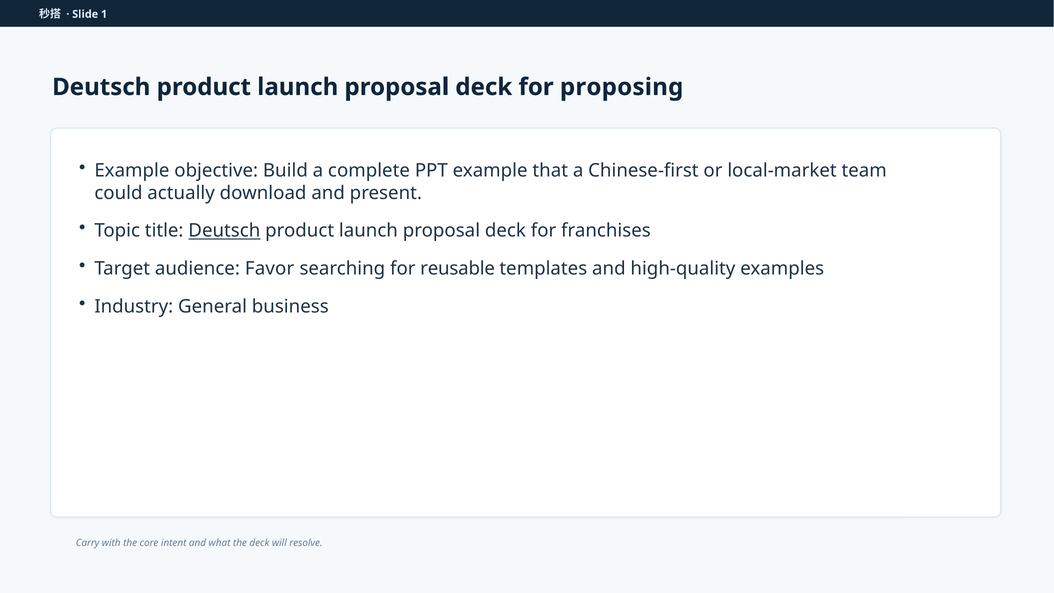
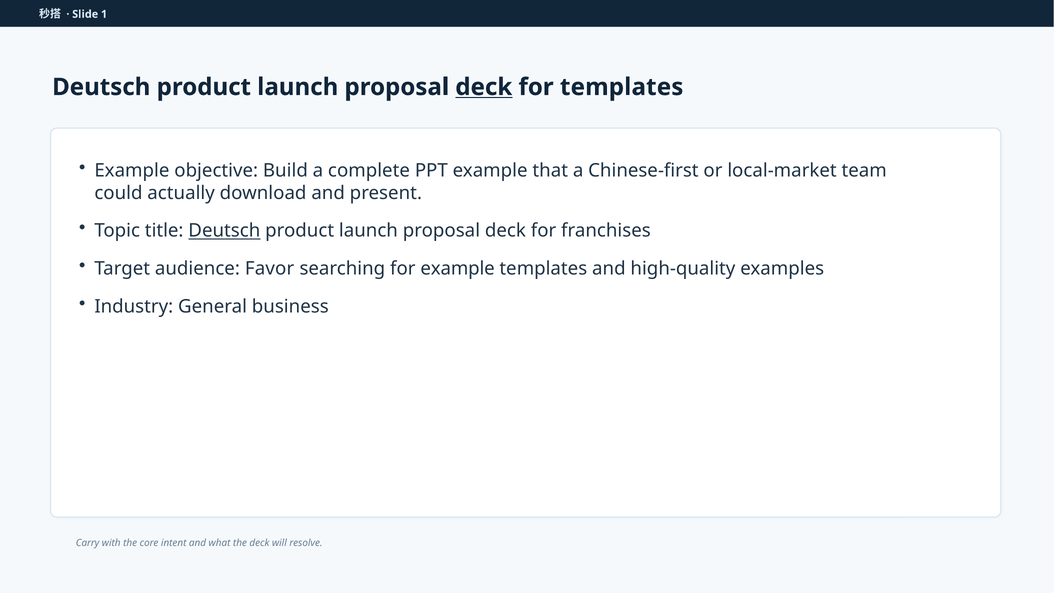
deck at (484, 87) underline: none -> present
for proposing: proposing -> templates
for reusable: reusable -> example
